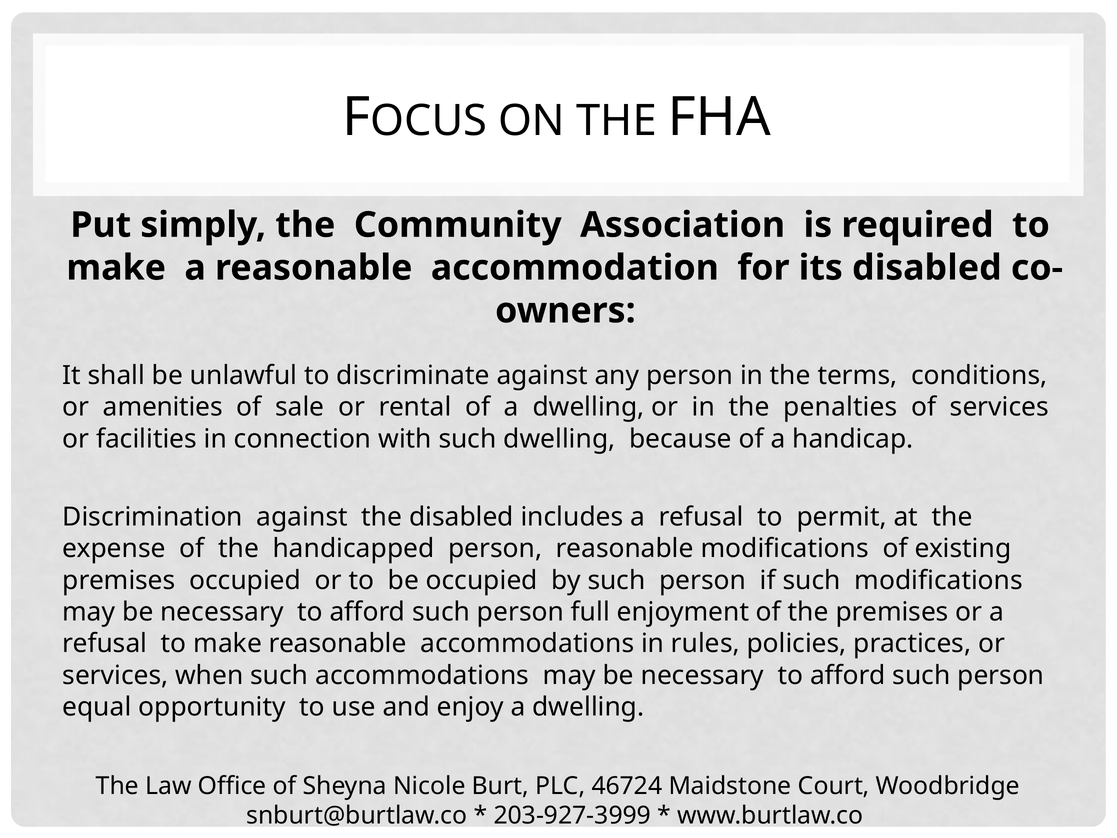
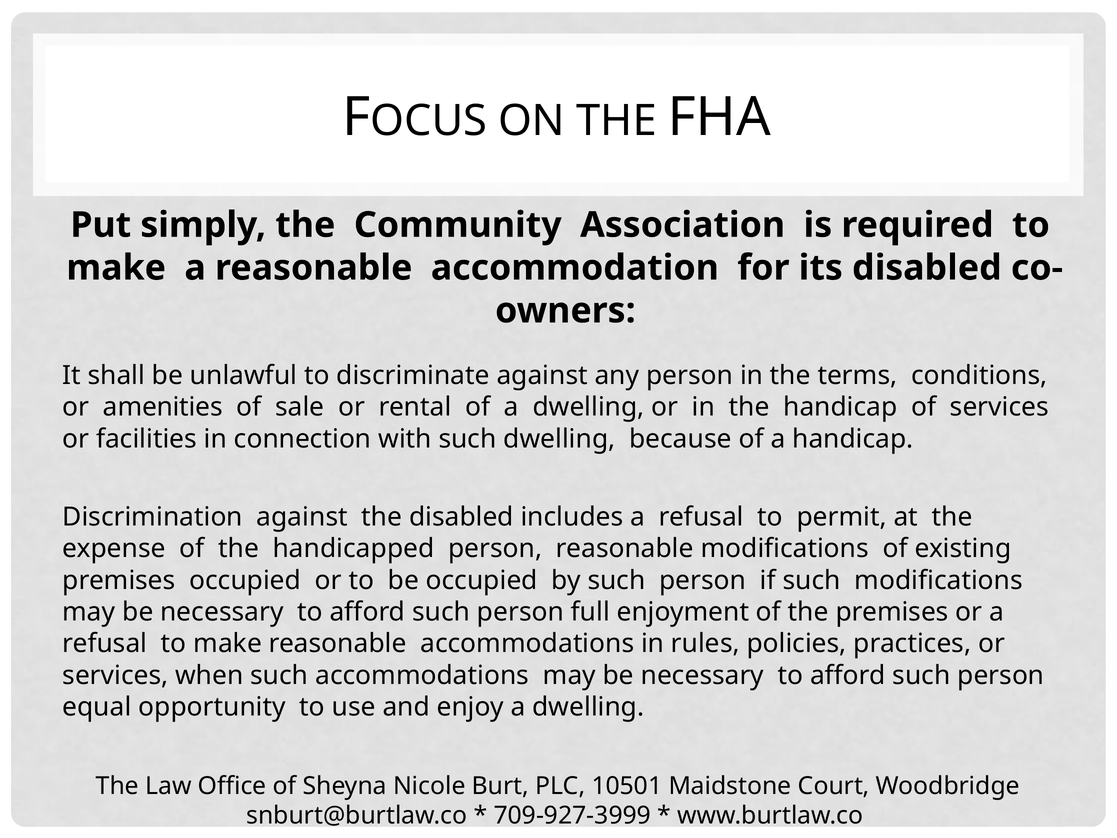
the penalties: penalties -> handicap
46724: 46724 -> 10501
203-927-3999: 203-927-3999 -> 709-927-3999
